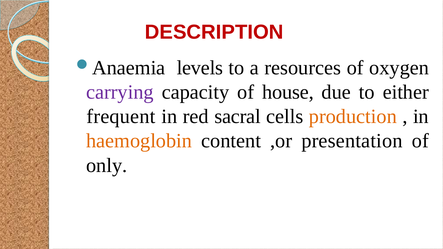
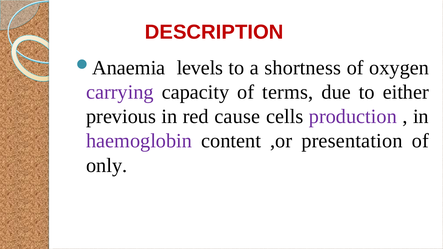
resources: resources -> shortness
house: house -> terms
frequent: frequent -> previous
sacral: sacral -> cause
production colour: orange -> purple
haemoglobin colour: orange -> purple
